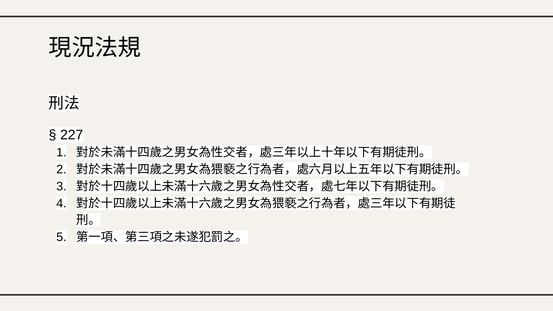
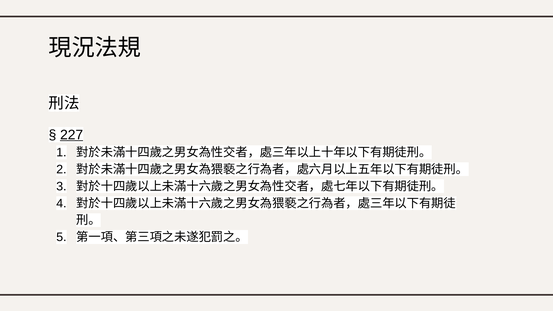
227 underline: none -> present
